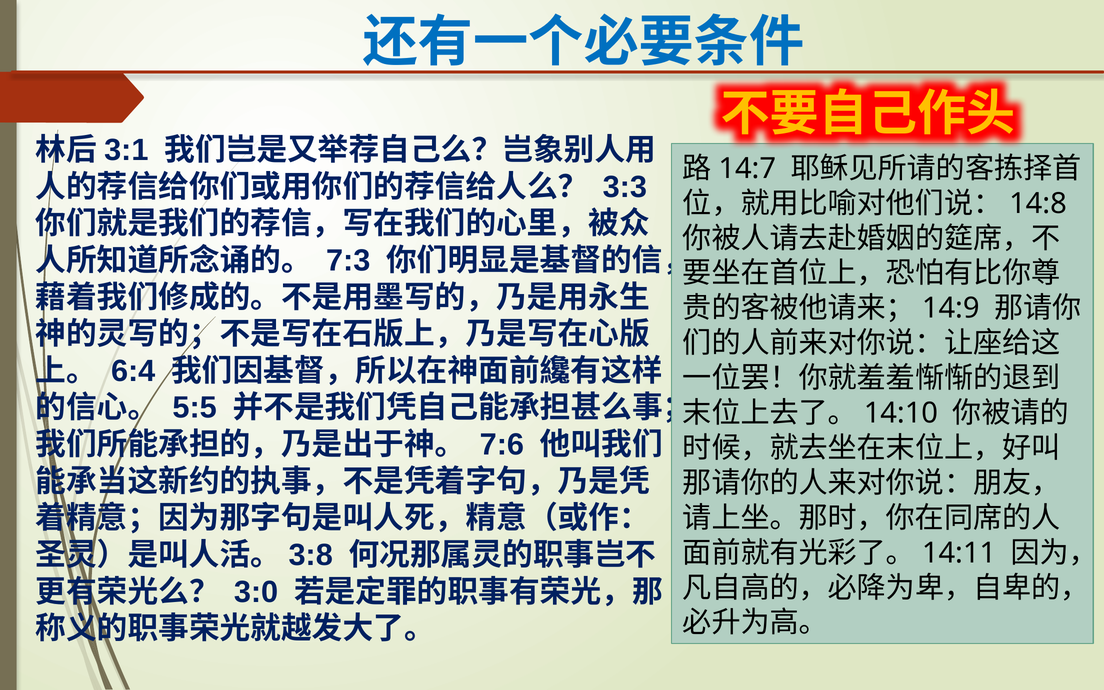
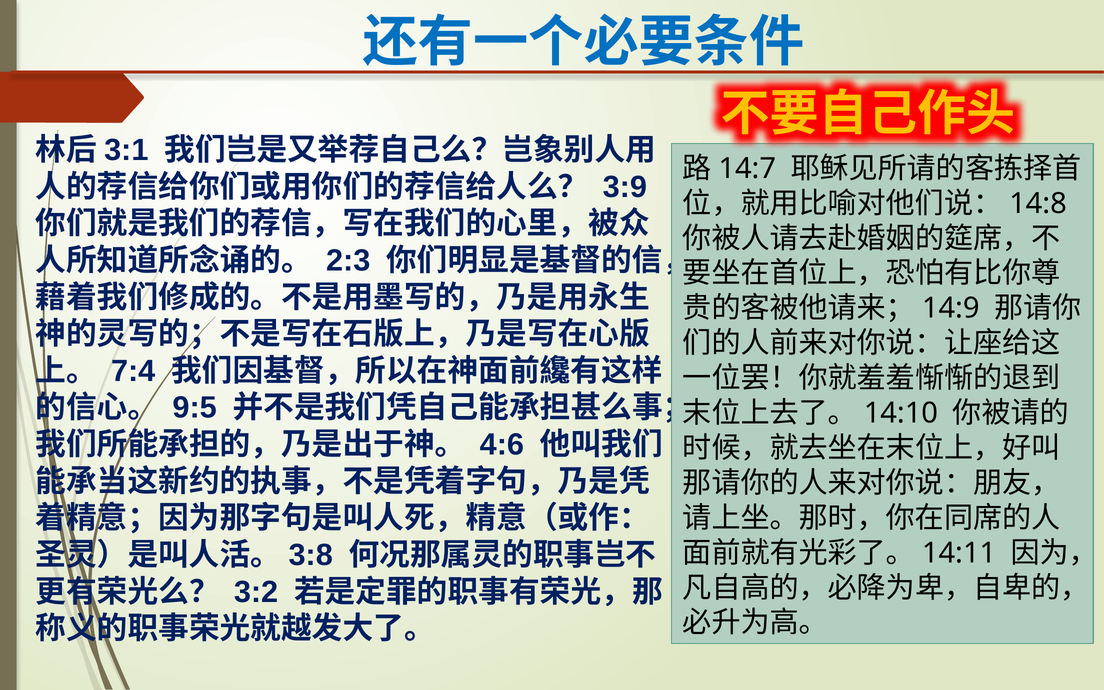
3:3: 3:3 -> 3:9
7:3: 7:3 -> 2:3
6:4: 6:4 -> 7:4
5:5: 5:5 -> 9:5
7:6: 7:6 -> 4:6
3:0: 3:0 -> 3:2
